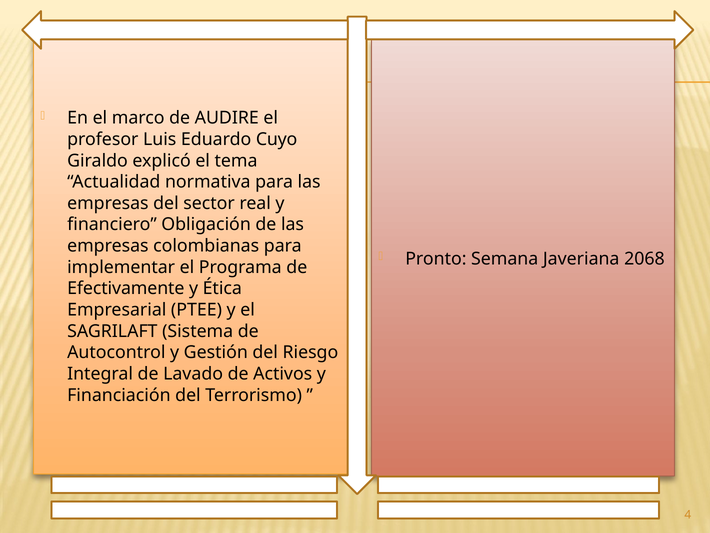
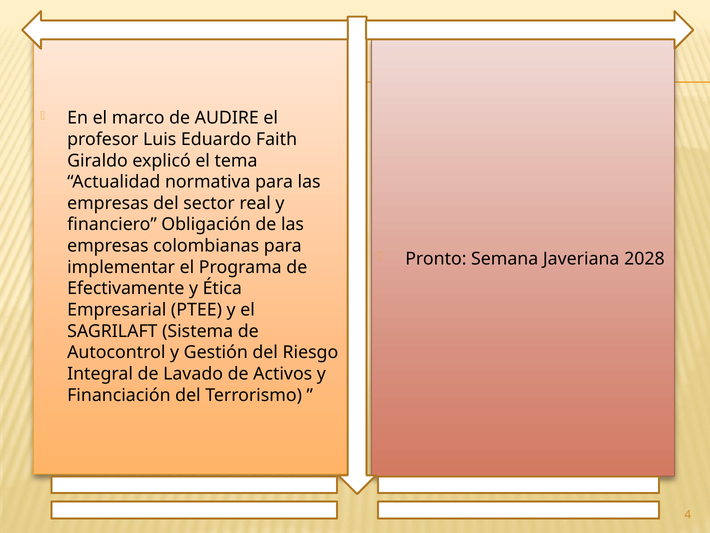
Cuyo: Cuyo -> Faith
2068: 2068 -> 2028
